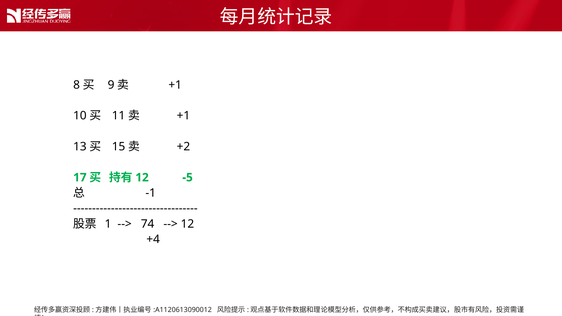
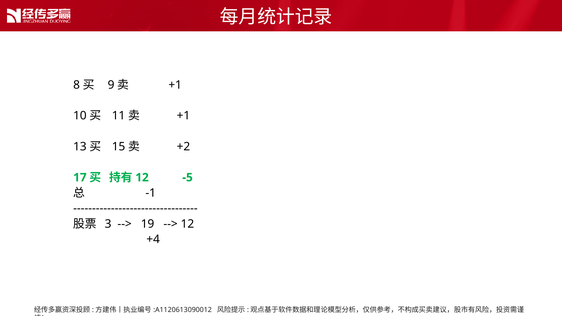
1: 1 -> 3
74: 74 -> 19
